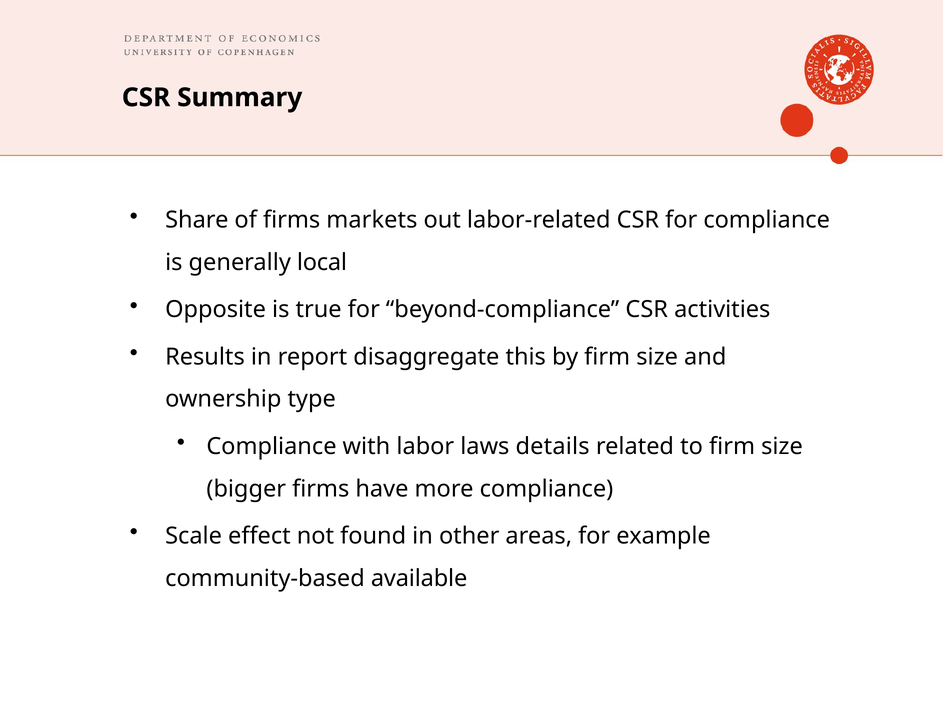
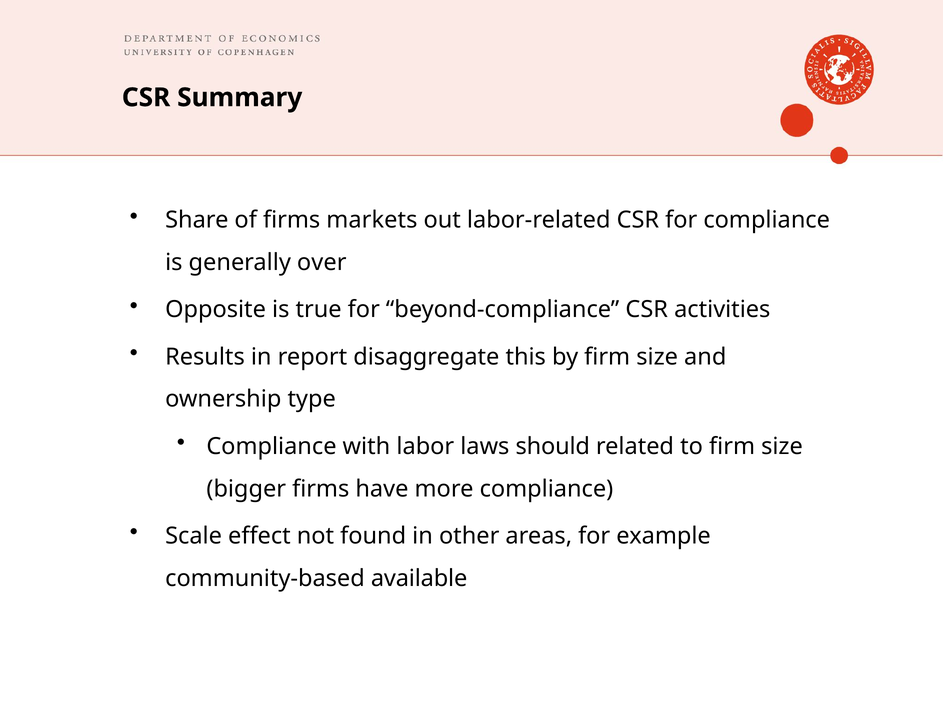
local: local -> over
details: details -> should
